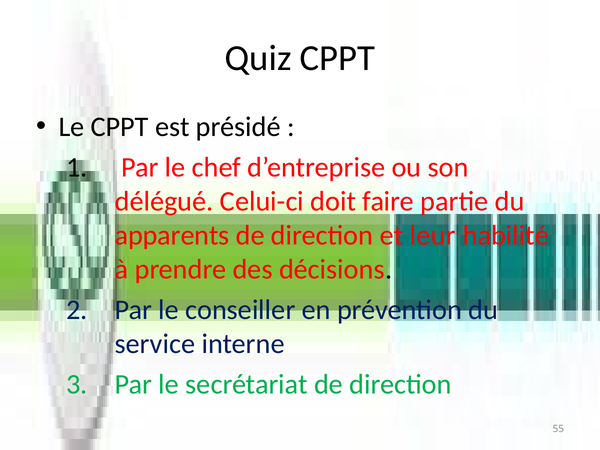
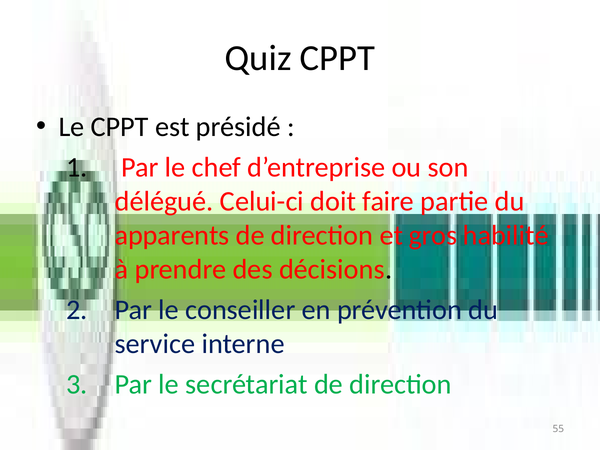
leur: leur -> gros
